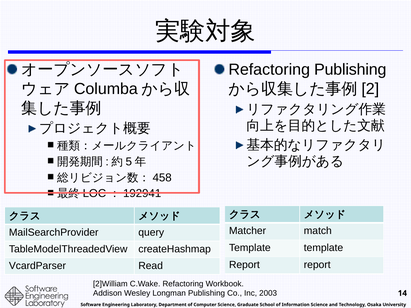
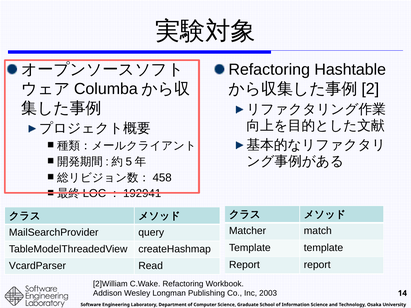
Refactoring Publishing: Publishing -> Hashtable
